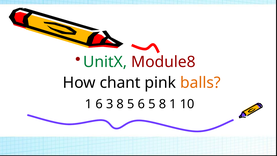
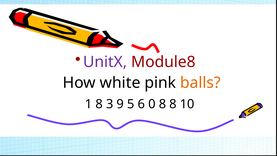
UnitX colour: green -> purple
chant: chant -> white
1 6: 6 -> 8
3 8: 8 -> 9
6 5: 5 -> 0
8 1: 1 -> 8
